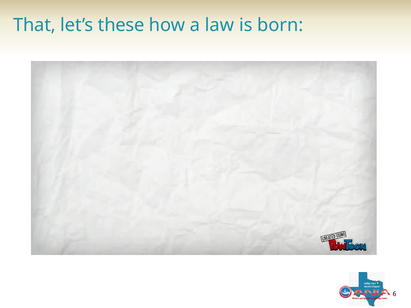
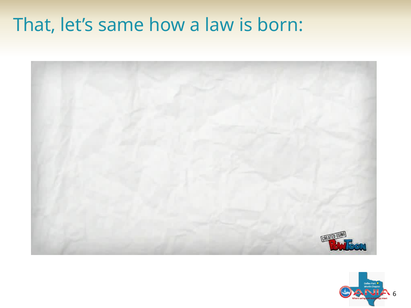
these: these -> same
